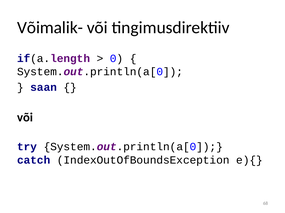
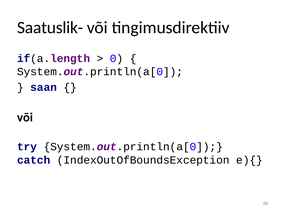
Võimalik-: Võimalik- -> Saatuslik-
